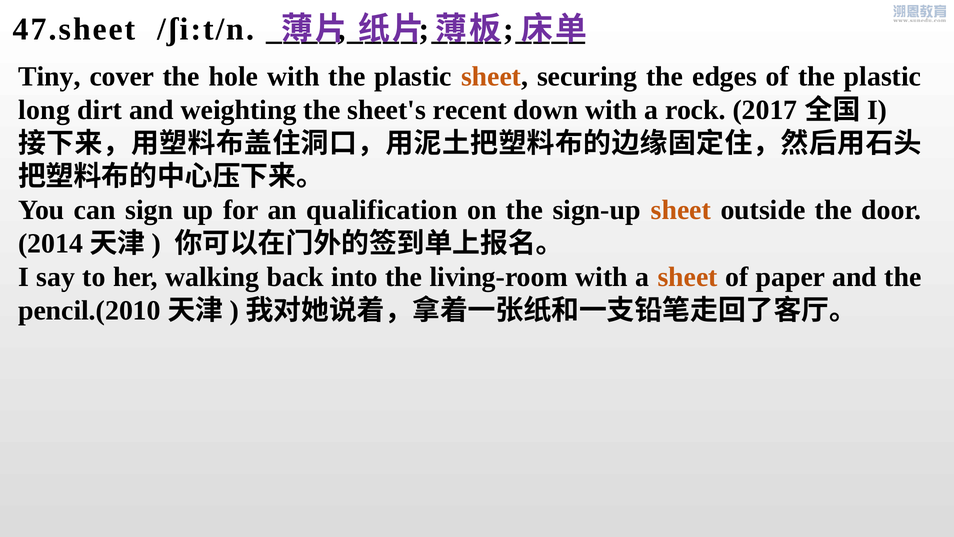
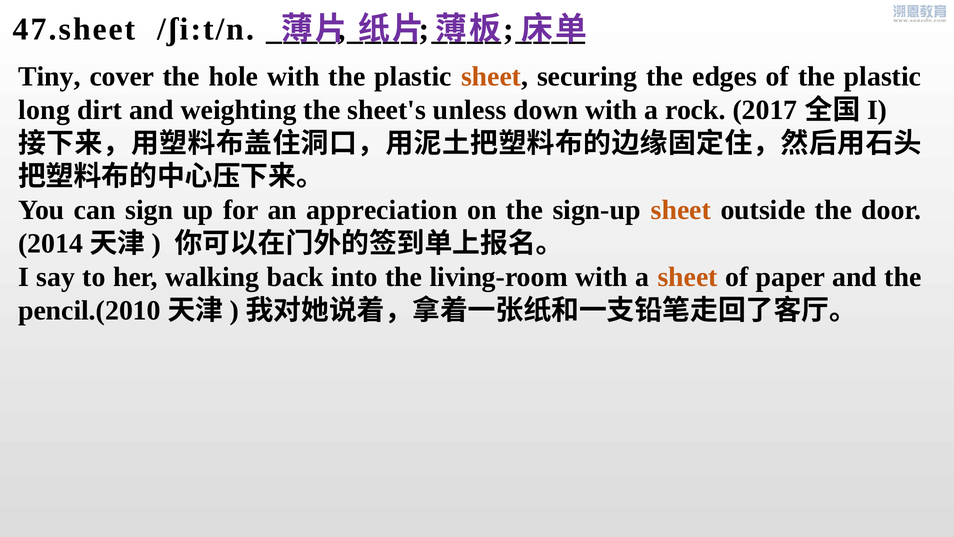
recent: recent -> unless
qualification: qualification -> appreciation
